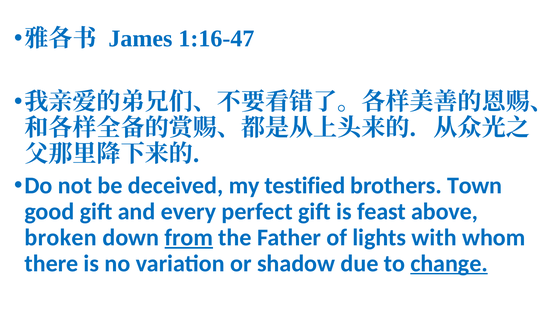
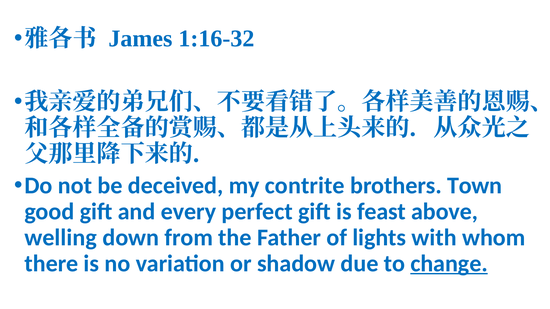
1:16-47: 1:16-47 -> 1:16-32
testified: testified -> contrite
broken: broken -> welling
from underline: present -> none
